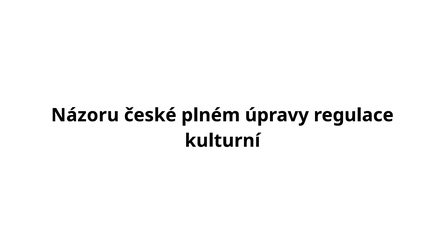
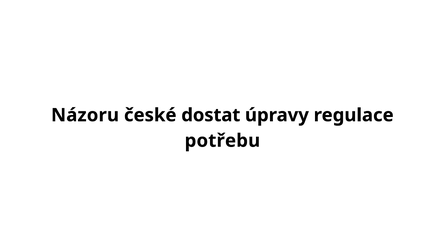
plném: plném -> dostat
kulturní: kulturní -> potřebu
